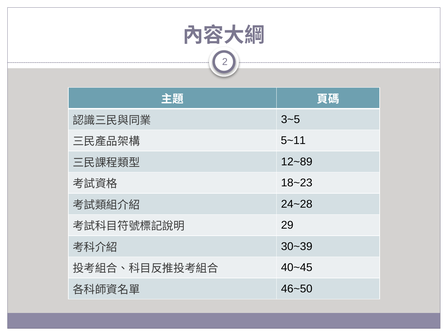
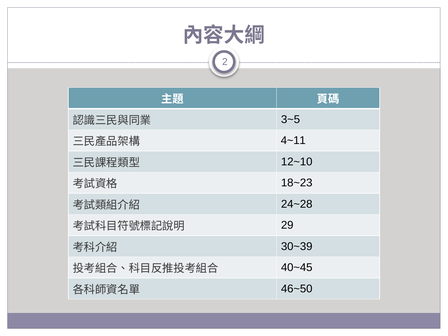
5~11: 5~11 -> 4~11
12~89: 12~89 -> 12~10
